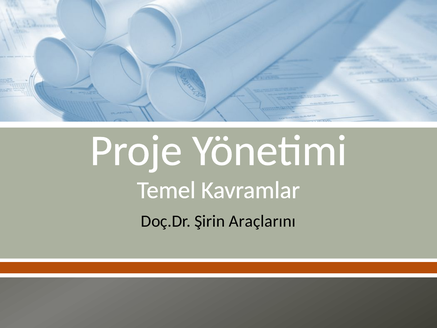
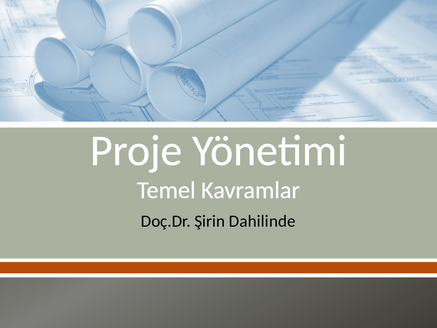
Araçlarını: Araçlarını -> Dahilinde
